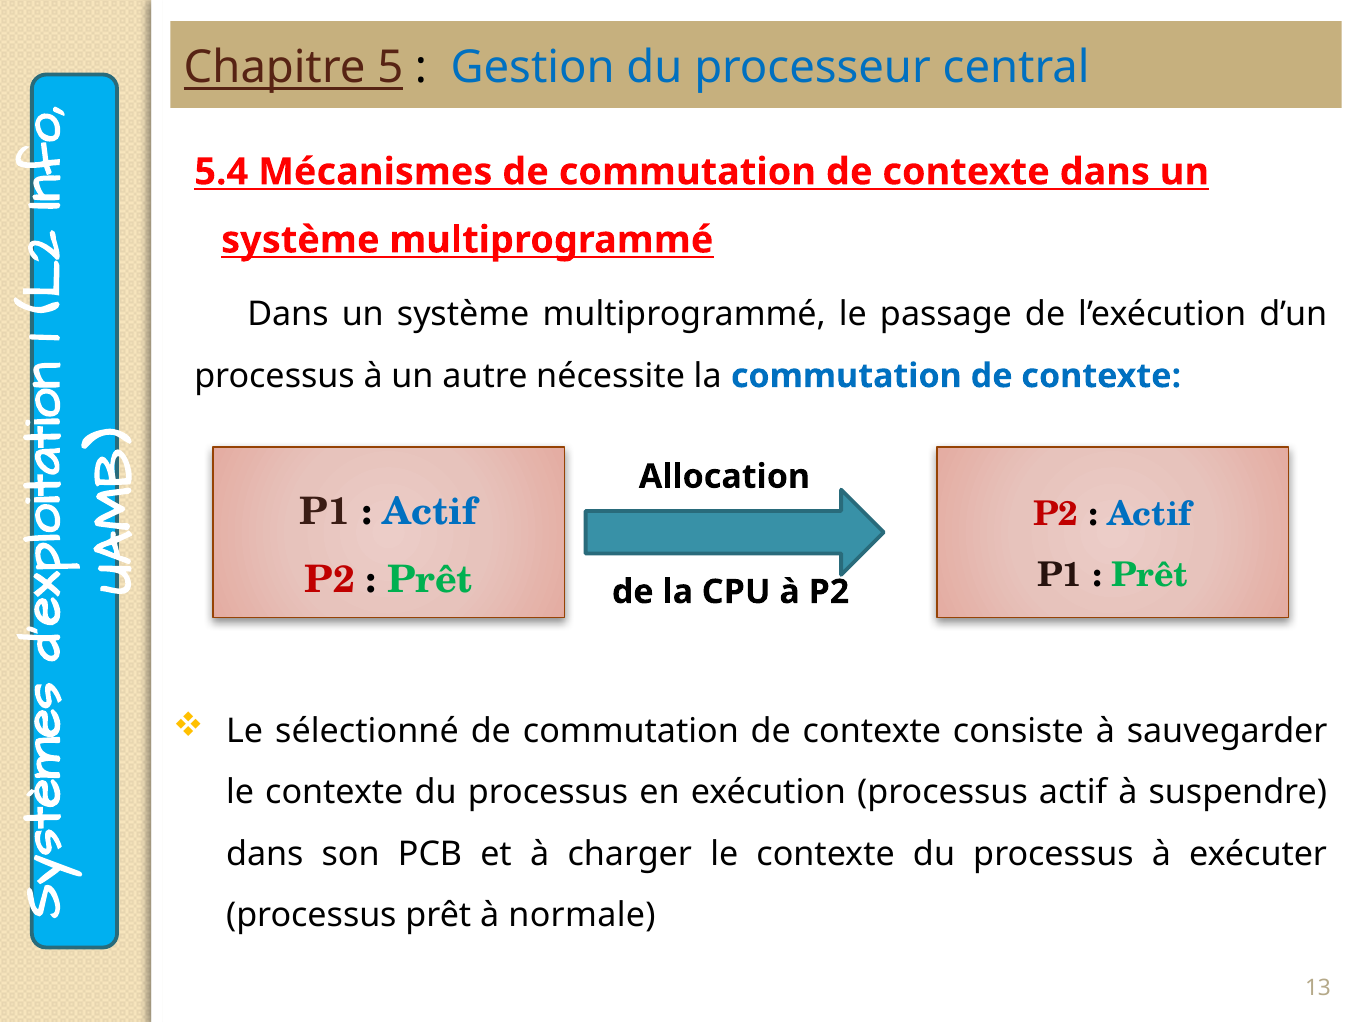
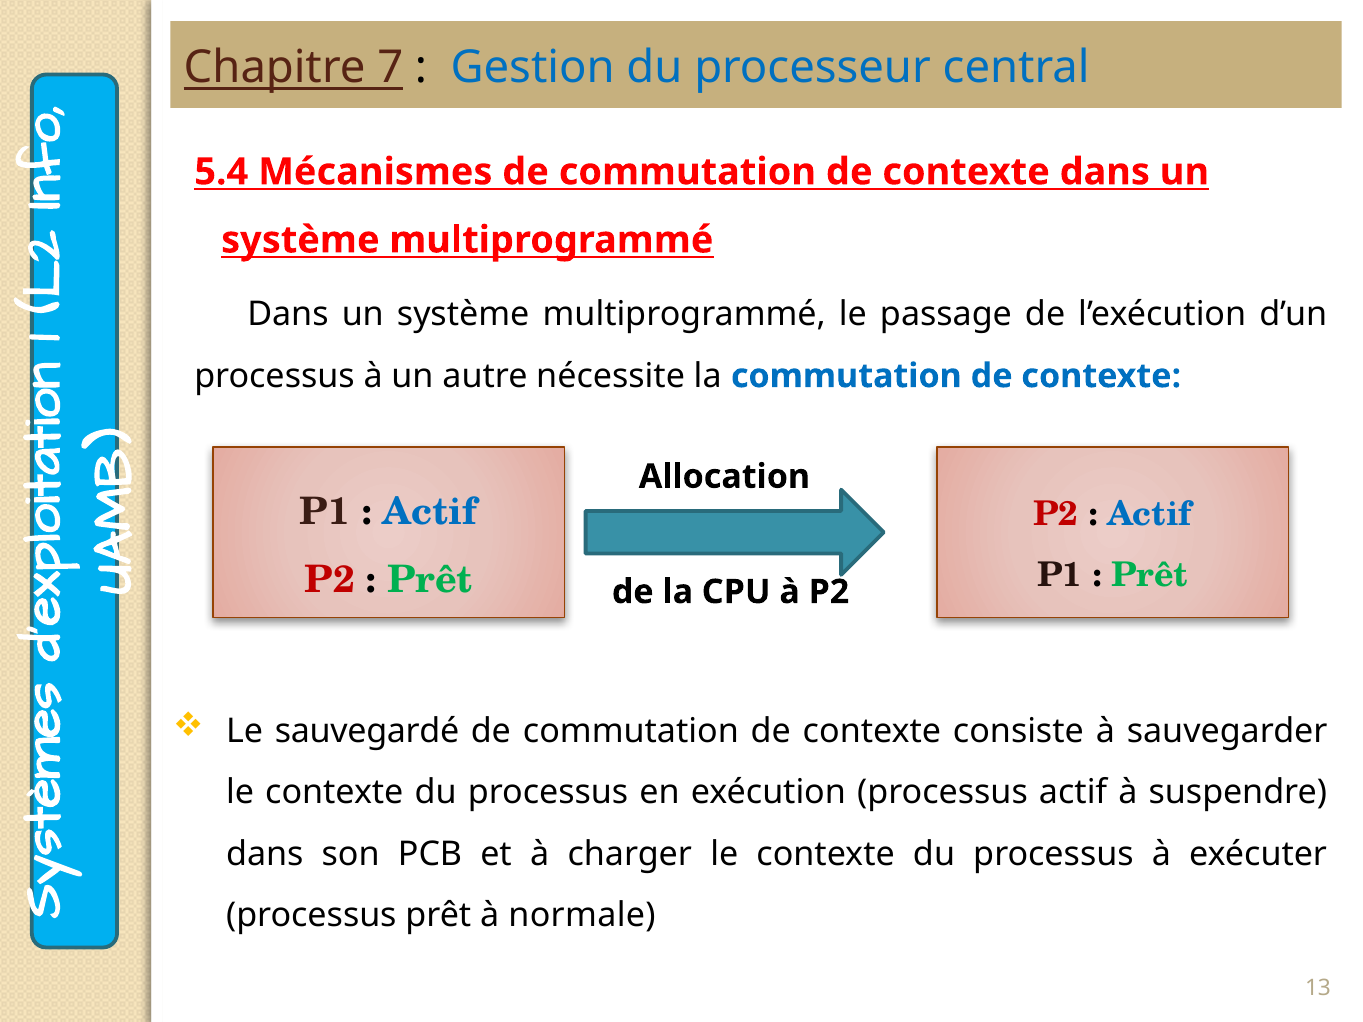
5: 5 -> 7
sélectionné: sélectionné -> sauvegardé
